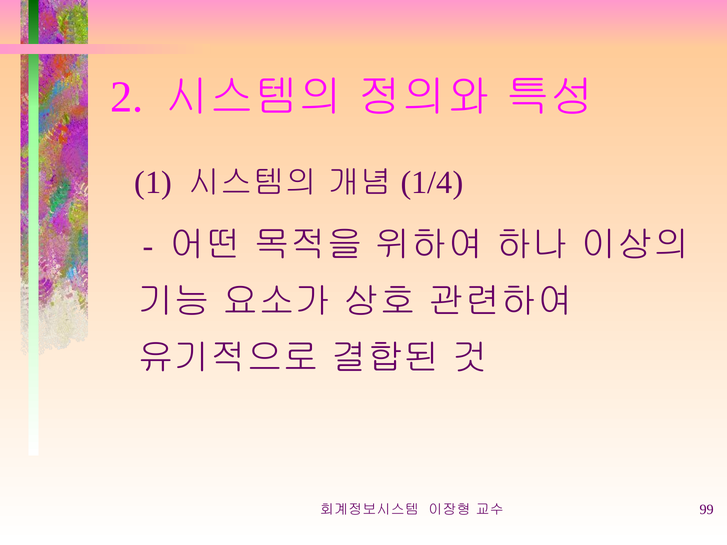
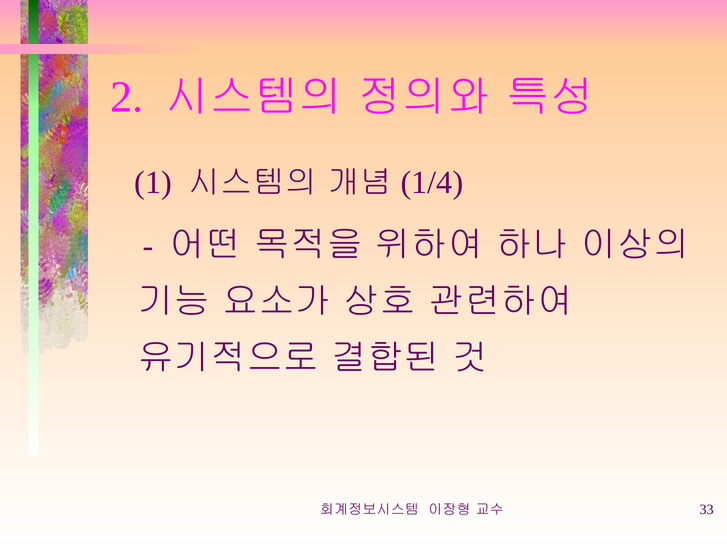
99: 99 -> 33
